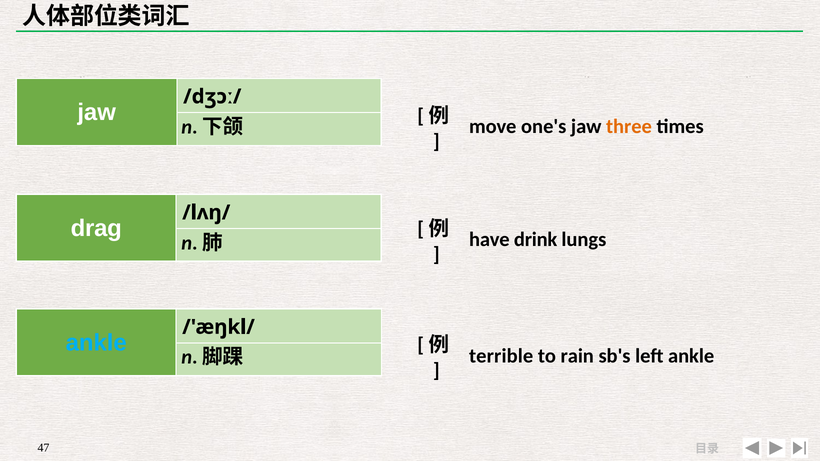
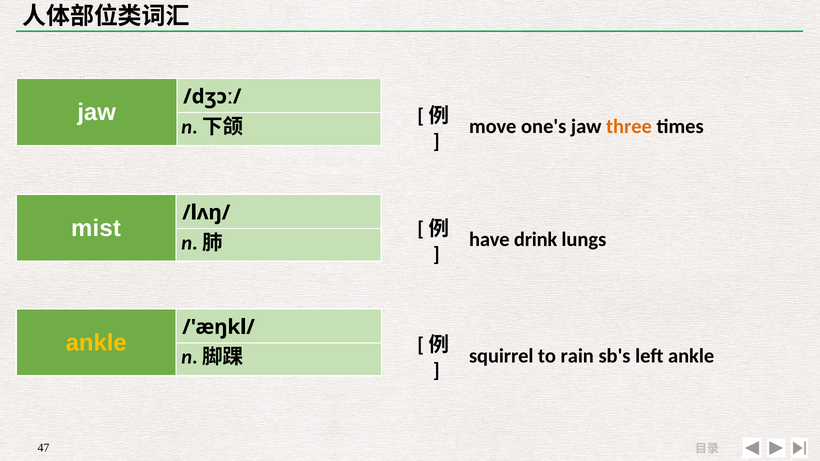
drag: drag -> mist
ankle at (96, 343) colour: light blue -> yellow
terrible: terrible -> squirrel
